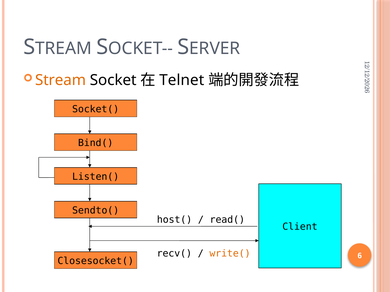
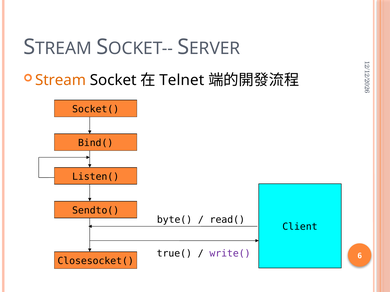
host(: host( -> byte(
recv(: recv( -> true(
write( colour: orange -> purple
